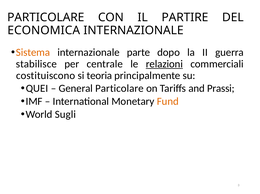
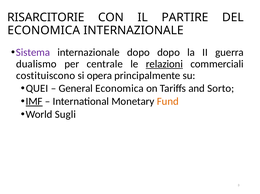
PARTICOLARE at (46, 17): PARTICOLARE -> RISARCITORIE
Sistema colour: orange -> purple
internazionale parte: parte -> dopo
stabilisce: stabilisce -> dualismo
teoria: teoria -> opera
General Particolare: Particolare -> Economica
Prassi: Prassi -> Sorto
IMF underline: none -> present
